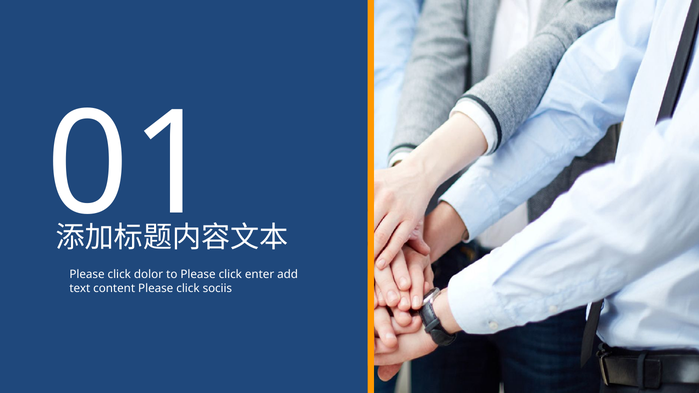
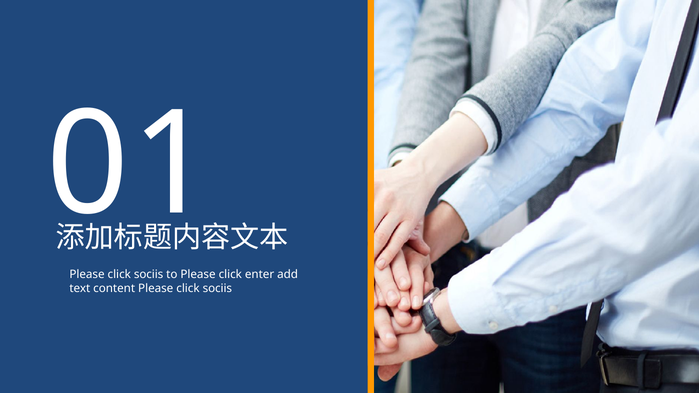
dolor at (149, 275): dolor -> sociis
